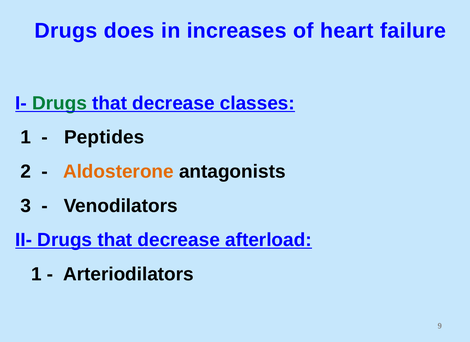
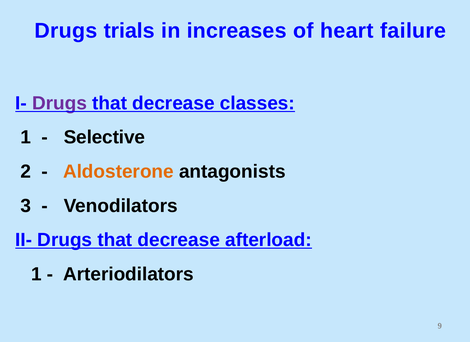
does: does -> trials
Drugs at (59, 103) colour: green -> purple
Peptides: Peptides -> Selective
